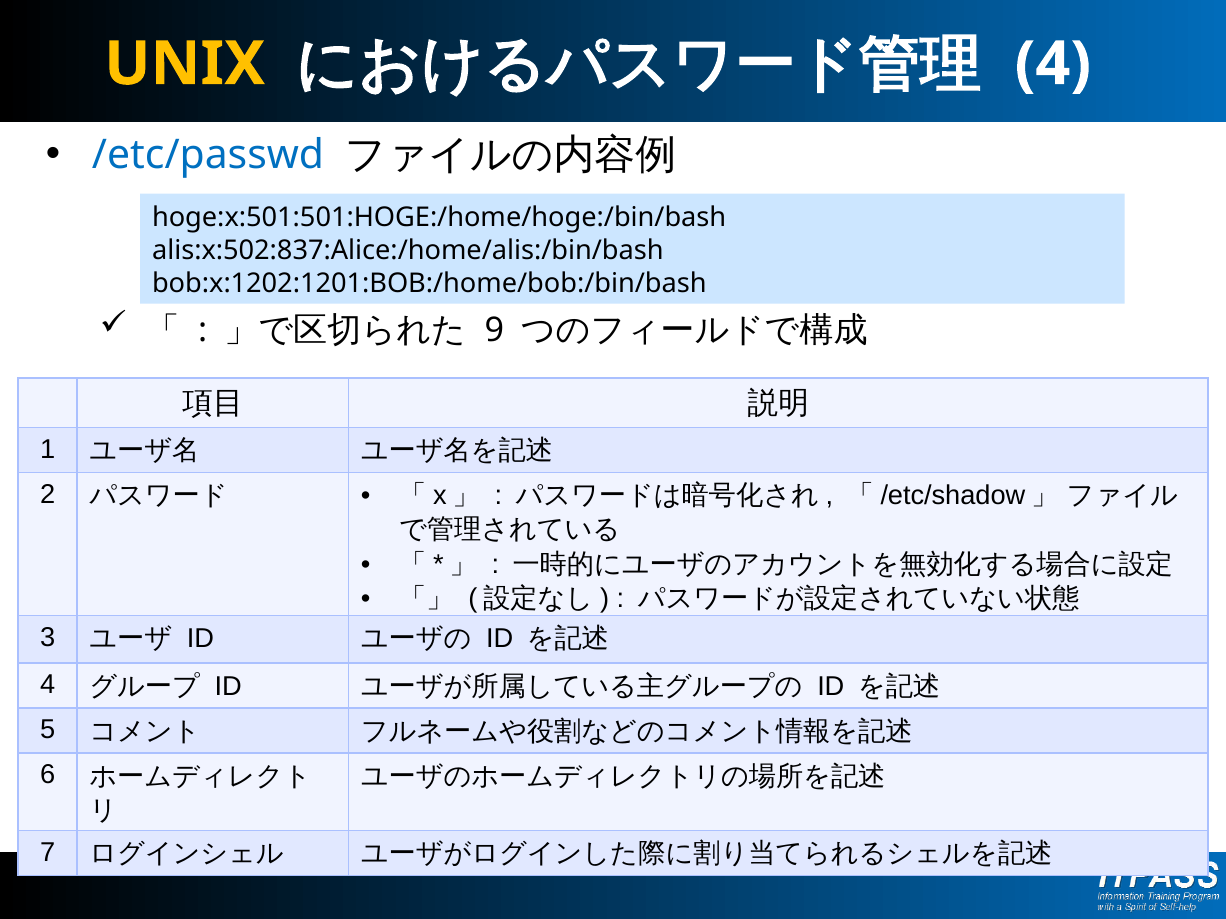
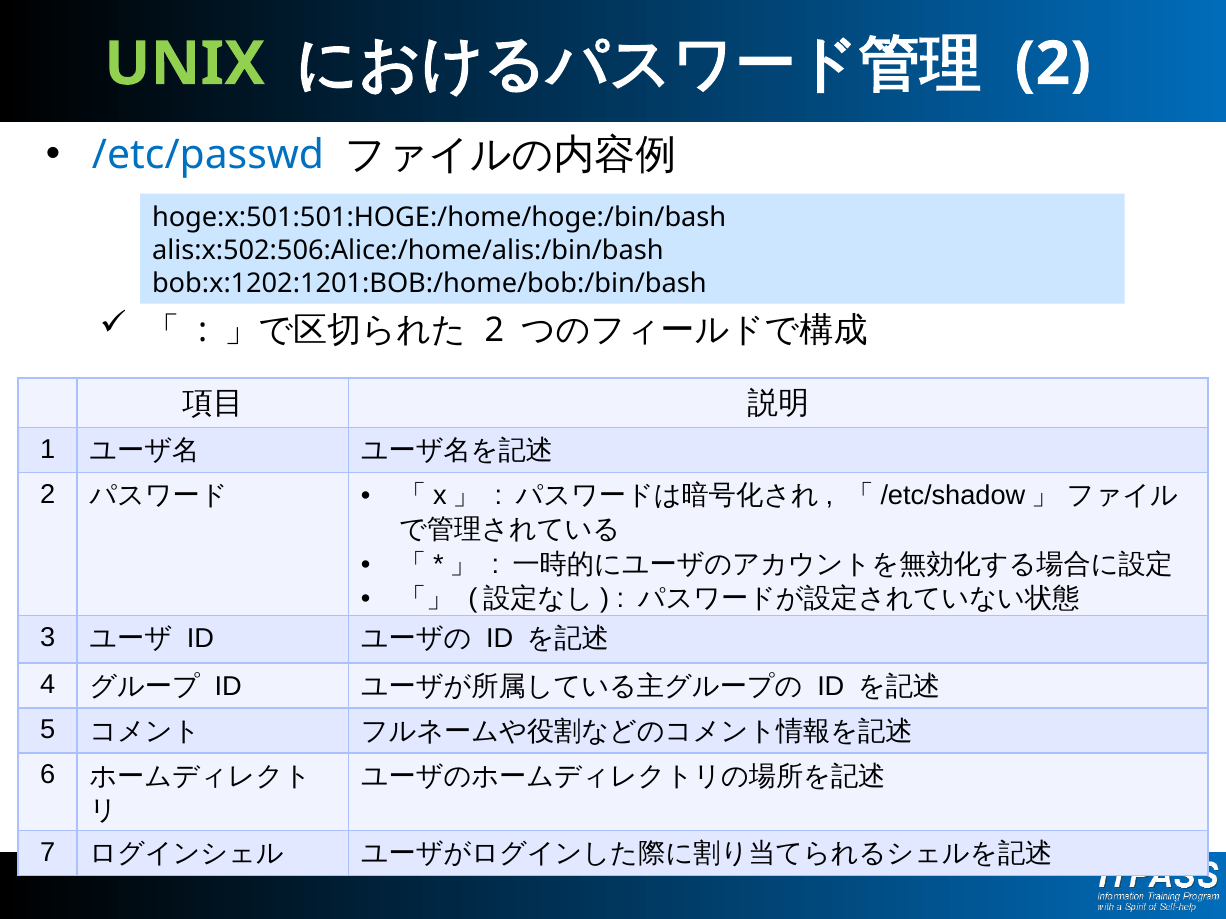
UNIX colour: yellow -> light green
4 at (1053, 64): 4 -> 2
alis:x:502:837:Alice:/home/alis:/bin/bash: alis:x:502:837:Alice:/home/alis:/bin/bash -> alis:x:502:506:Alice:/home/alis:/bin/bash
9 at (494, 331): 9 -> 2
